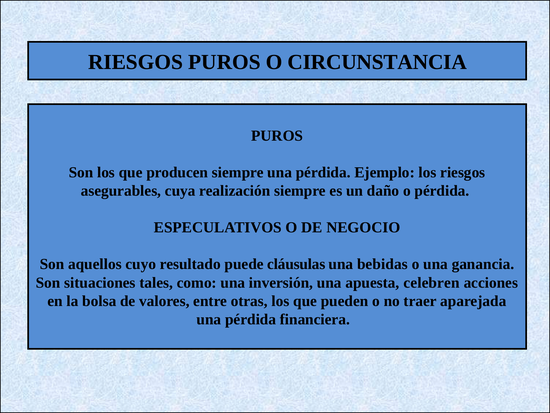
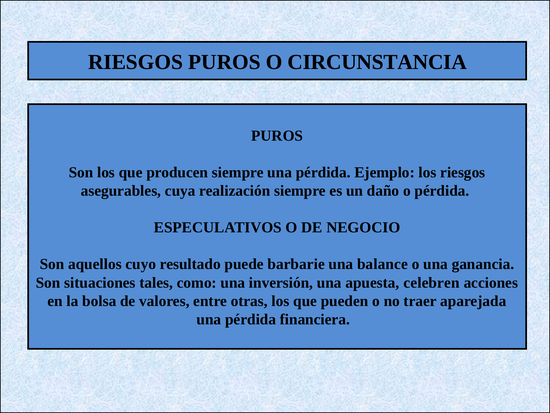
cláusulas: cláusulas -> barbarie
bebidas: bebidas -> balance
